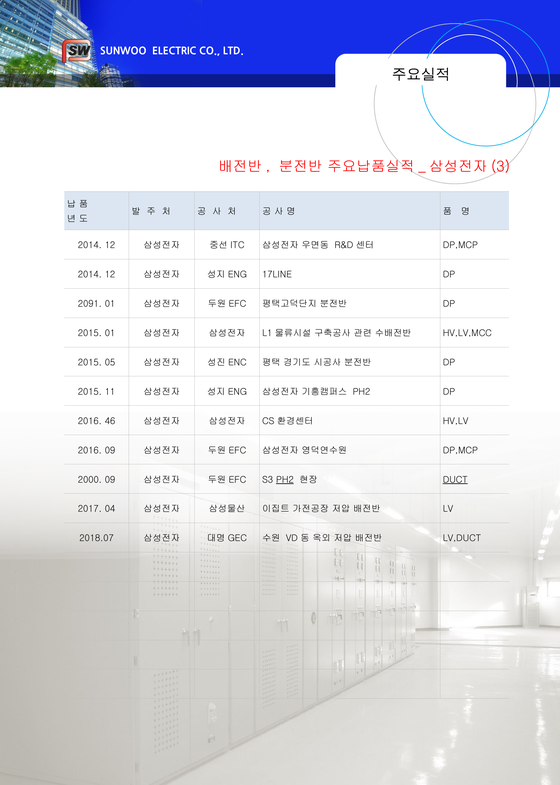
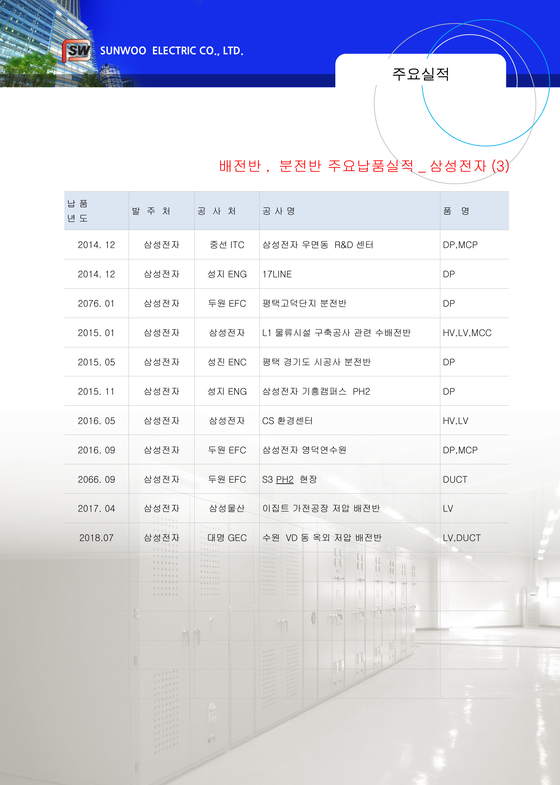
2091: 2091 -> 2076
2016 46: 46 -> 05
2000: 2000 -> 2066
DUCT underline: present -> none
